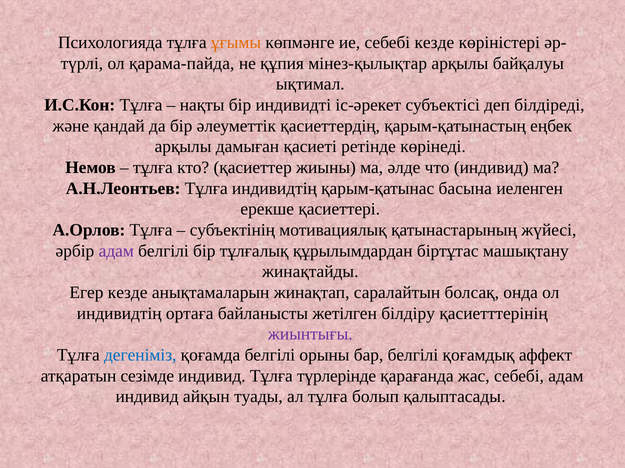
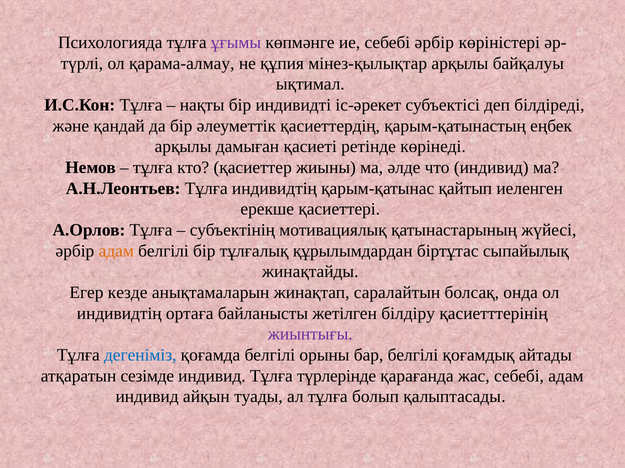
ұғымы colour: orange -> purple
себебі кезде: кезде -> әрбір
қарама-пайда: қарама-пайда -> қарама-алмау
басына: басына -> қайтып
адам at (116, 251) colour: purple -> orange
машықтану: машықтану -> сыпайылық
аффект: аффект -> айтады
